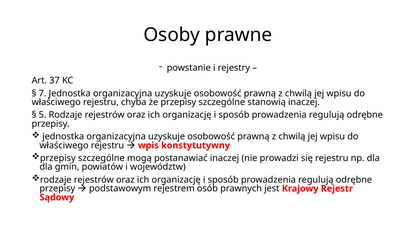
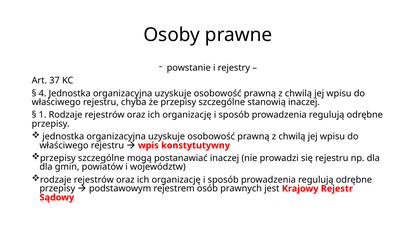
7: 7 -> 4
5: 5 -> 1
